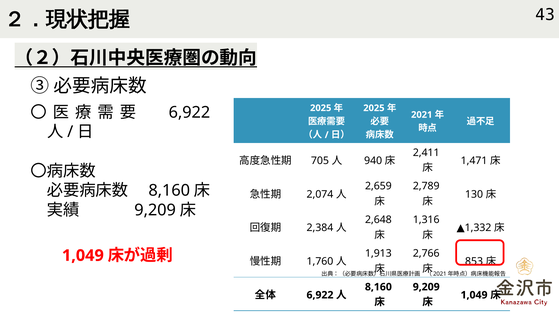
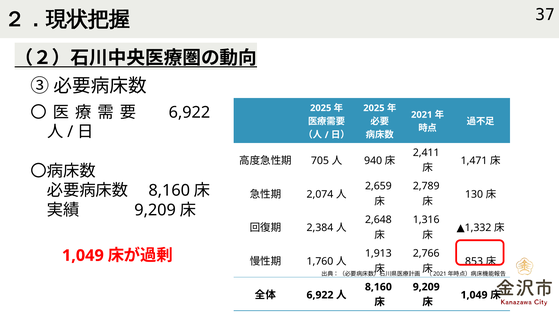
43: 43 -> 37
